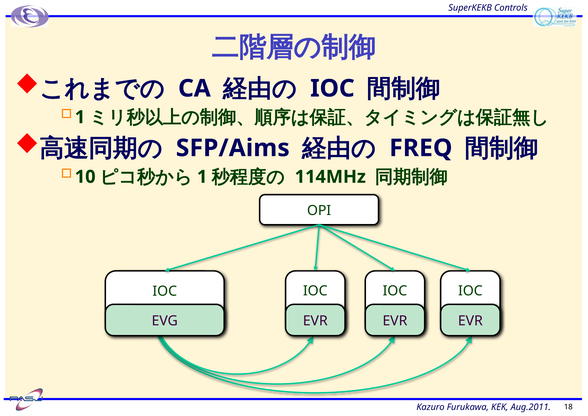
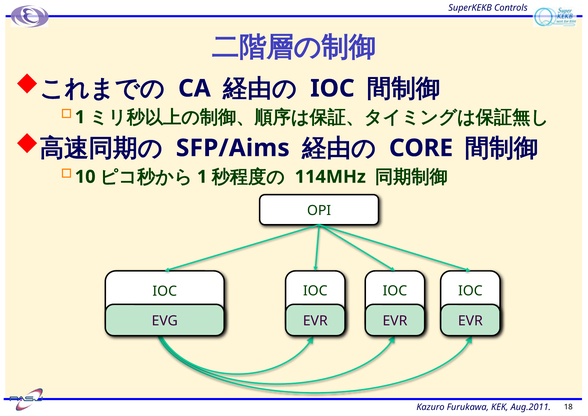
FREQ: FREQ -> CORE
